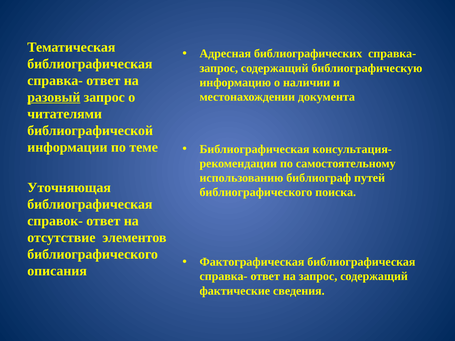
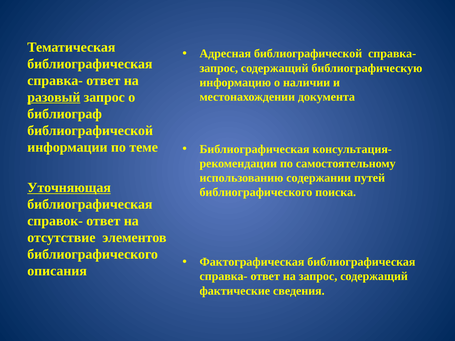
Адресная библиографических: библиографических -> библиографической
читателями: читателями -> библиограф
библиограф: библиограф -> содержании
Уточняющая underline: none -> present
